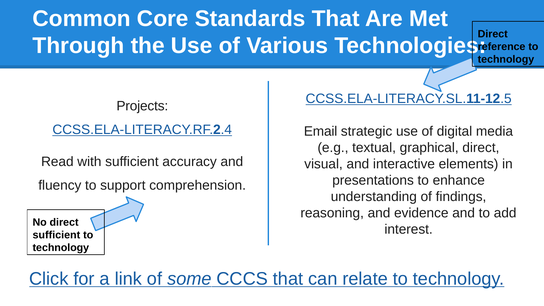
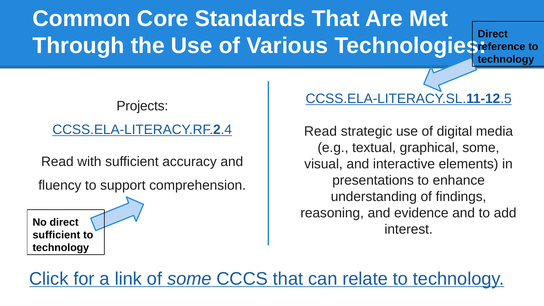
Email at (321, 131): Email -> Read
graphical direct: direct -> some
